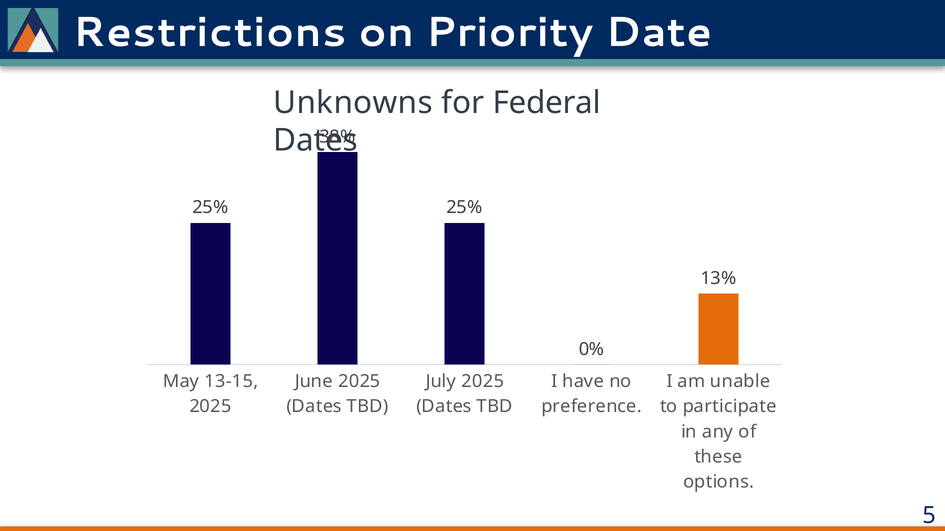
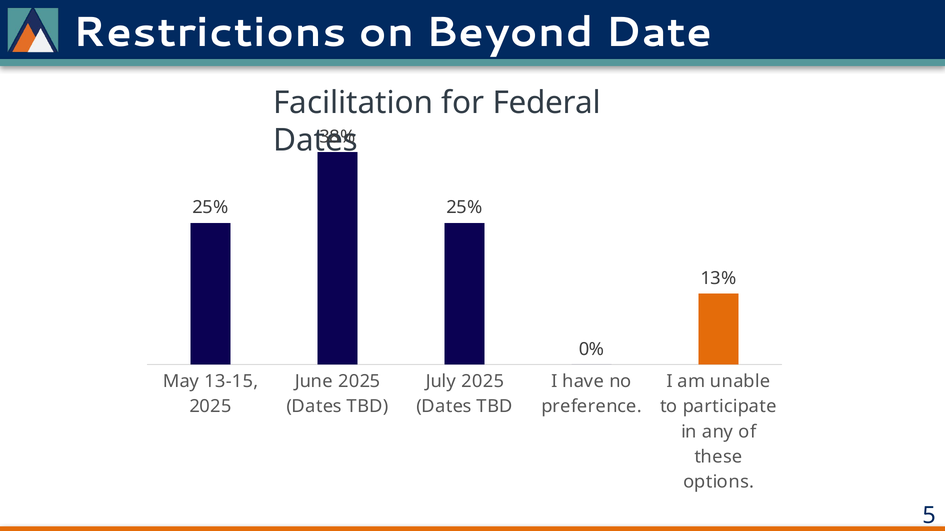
Priority: Priority -> Beyond
Unknowns: Unknowns -> Facilitation
